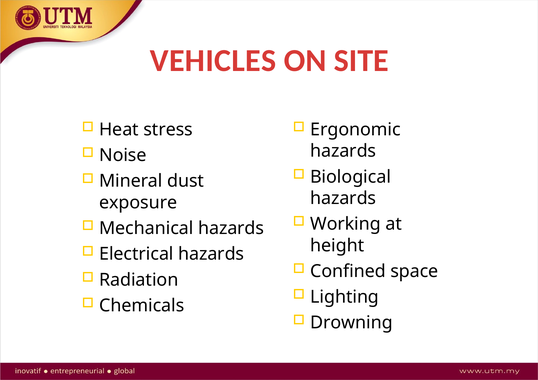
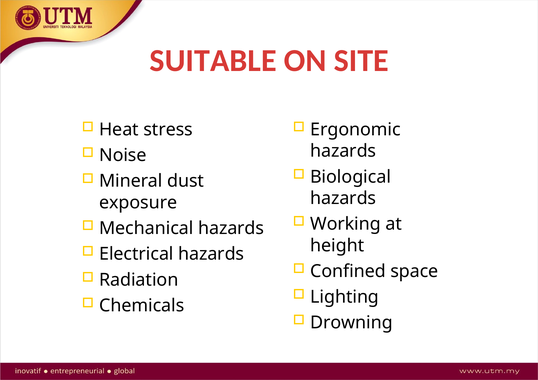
VEHICLES: VEHICLES -> SUITABLE
